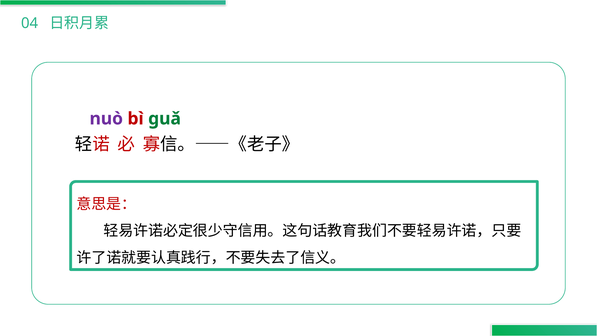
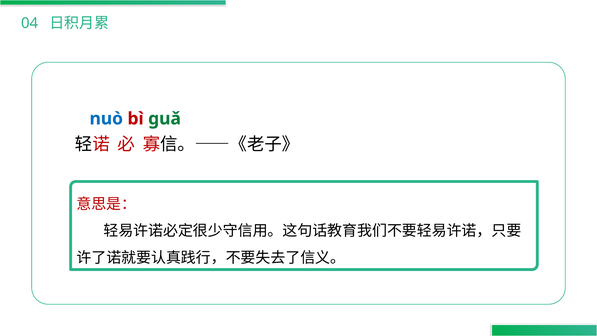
nuò colour: purple -> blue
